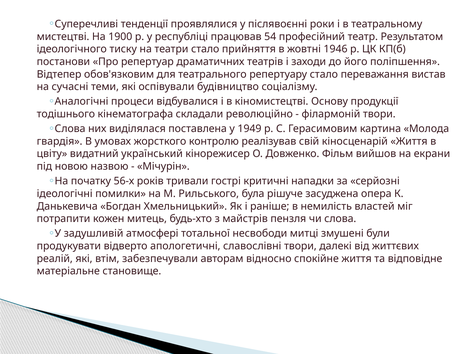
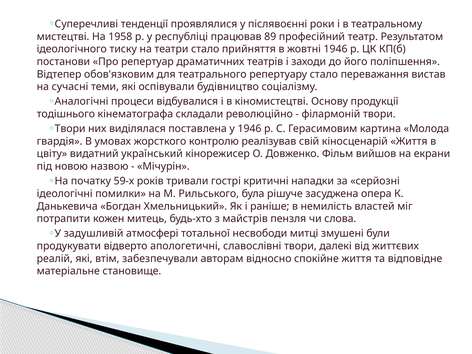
1900: 1900 -> 1958
54: 54 -> 89
Слова at (70, 129): Слова -> Твори
у 1949: 1949 -> 1946
56-х: 56-х -> 59-х
